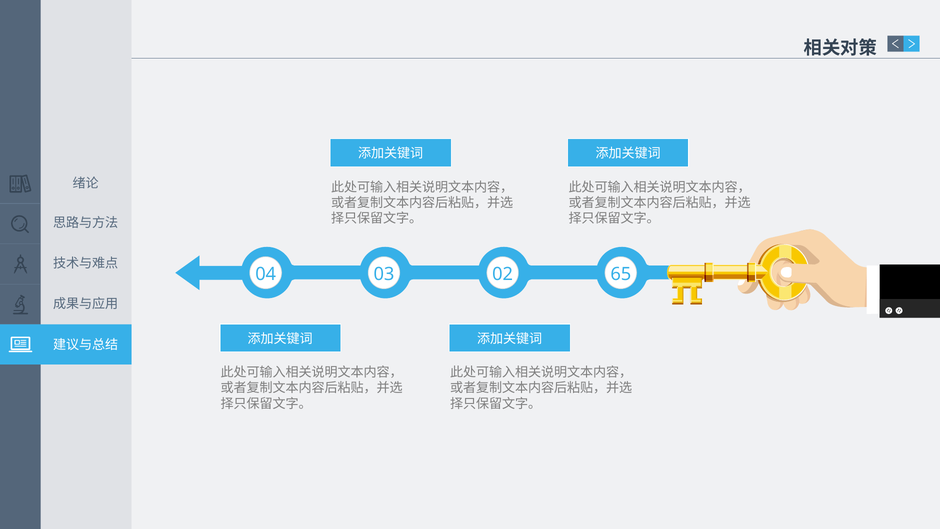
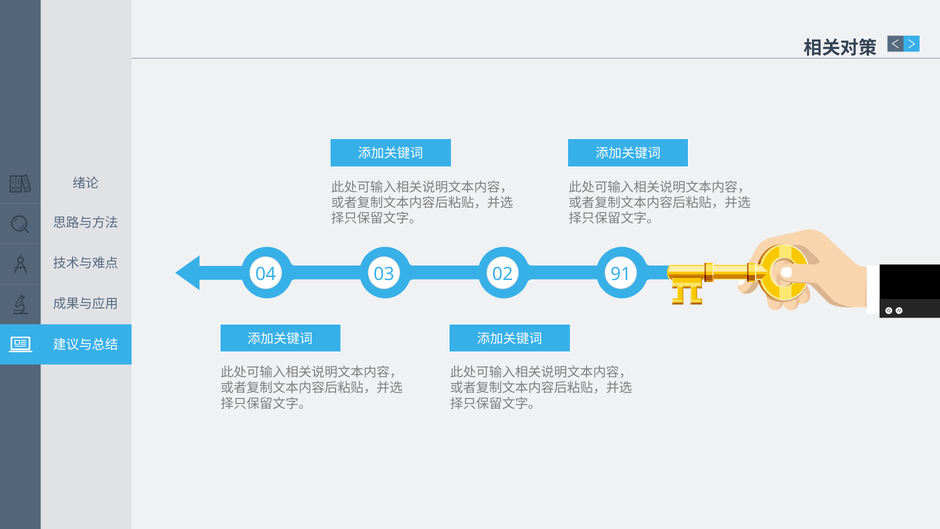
65: 65 -> 91
